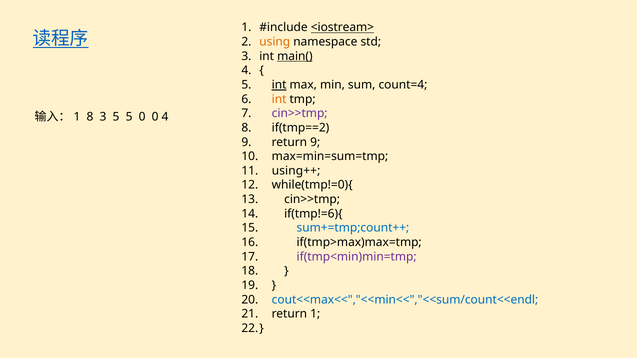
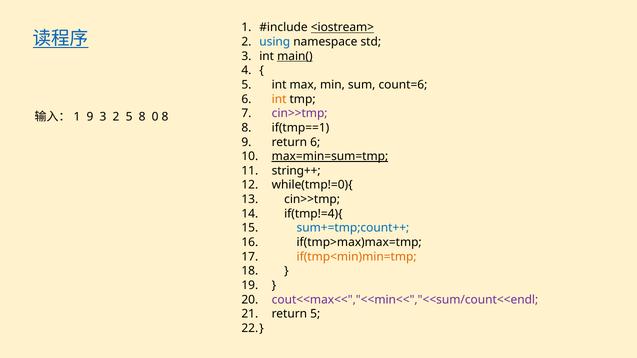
using colour: orange -> blue
int at (279, 85) underline: present -> none
count=4: count=4 -> count=6
8 at (90, 117): 8 -> 9
3 5: 5 -> 2
5 0: 0 -> 8
0 4: 4 -> 8
if(tmp==2: if(tmp==2 -> if(tmp==1
return 9: 9 -> 6
max=min=sum=tmp underline: none -> present
using++: using++ -> string++
if(tmp!=6){: if(tmp!=6){ -> if(tmp!=4){
if(tmp<min)min=tmp colour: purple -> orange
cout<<max<<","<<min<<","<<sum/count<<endl colour: blue -> purple
return 1: 1 -> 5
